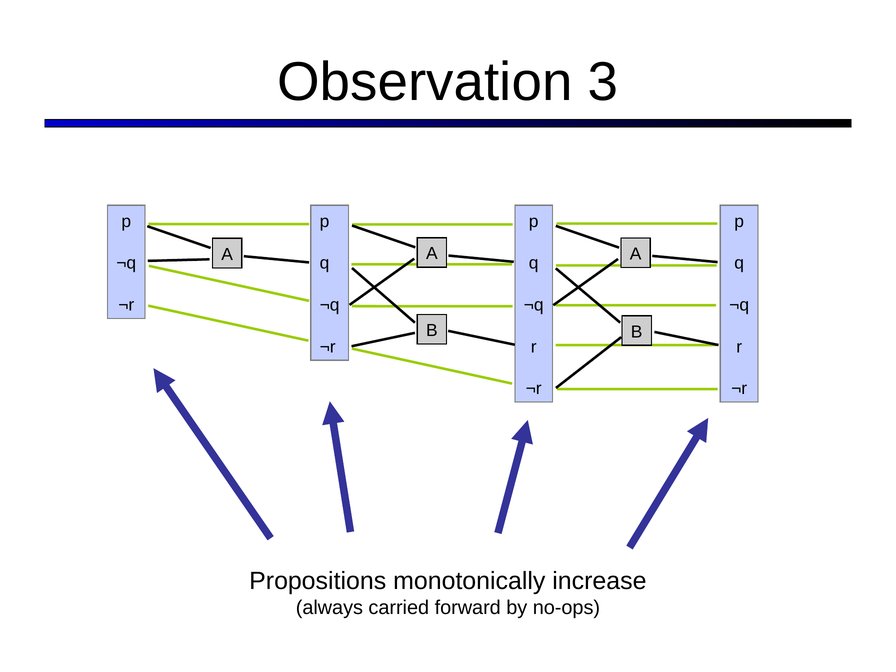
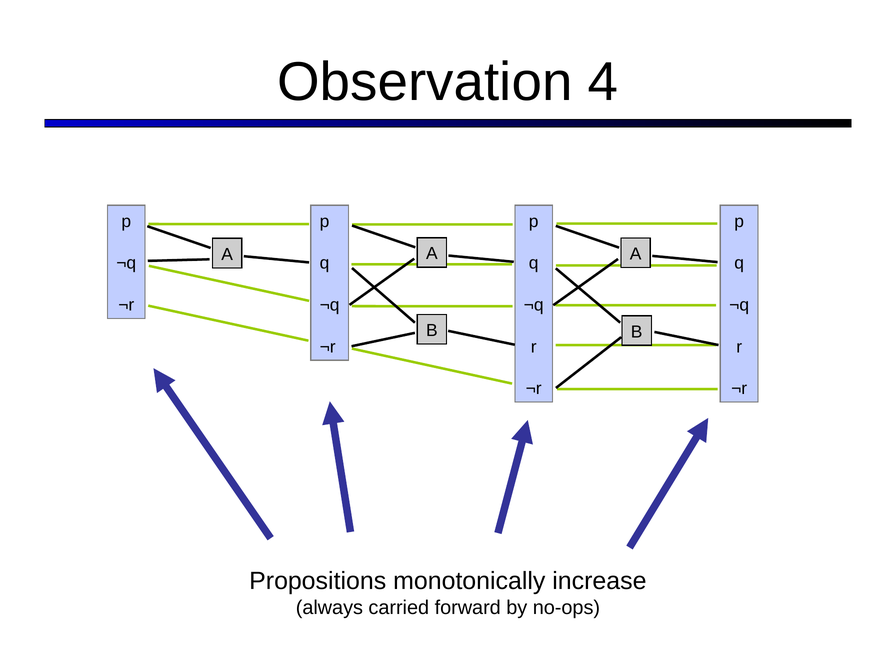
3: 3 -> 4
